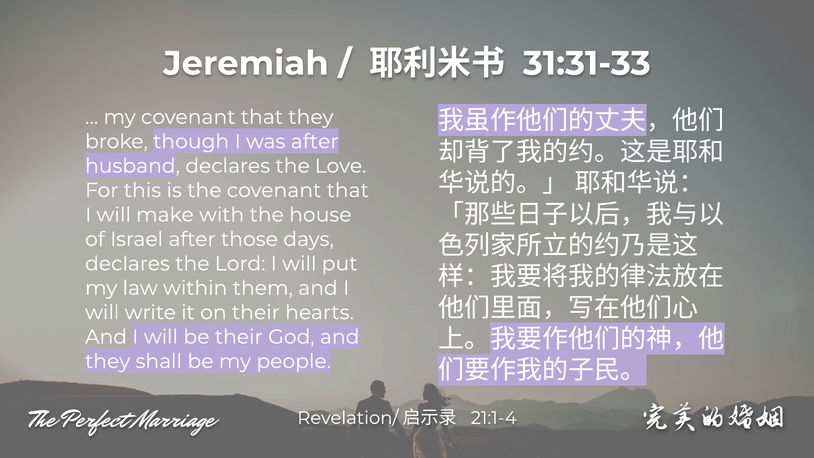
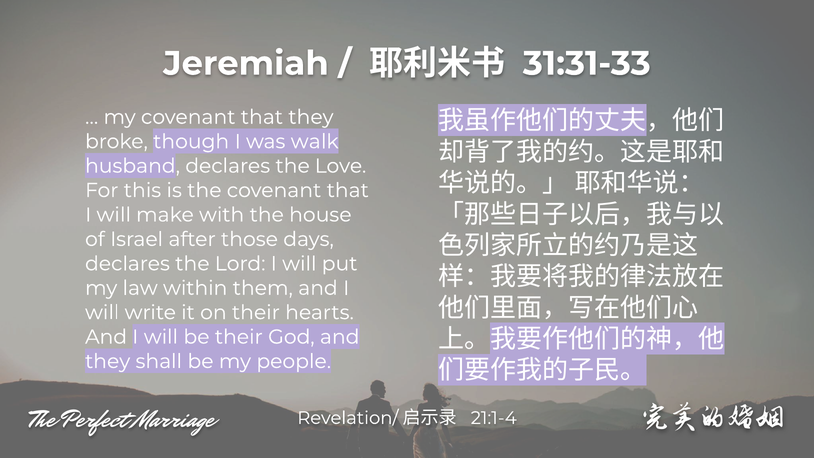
was after: after -> walk
